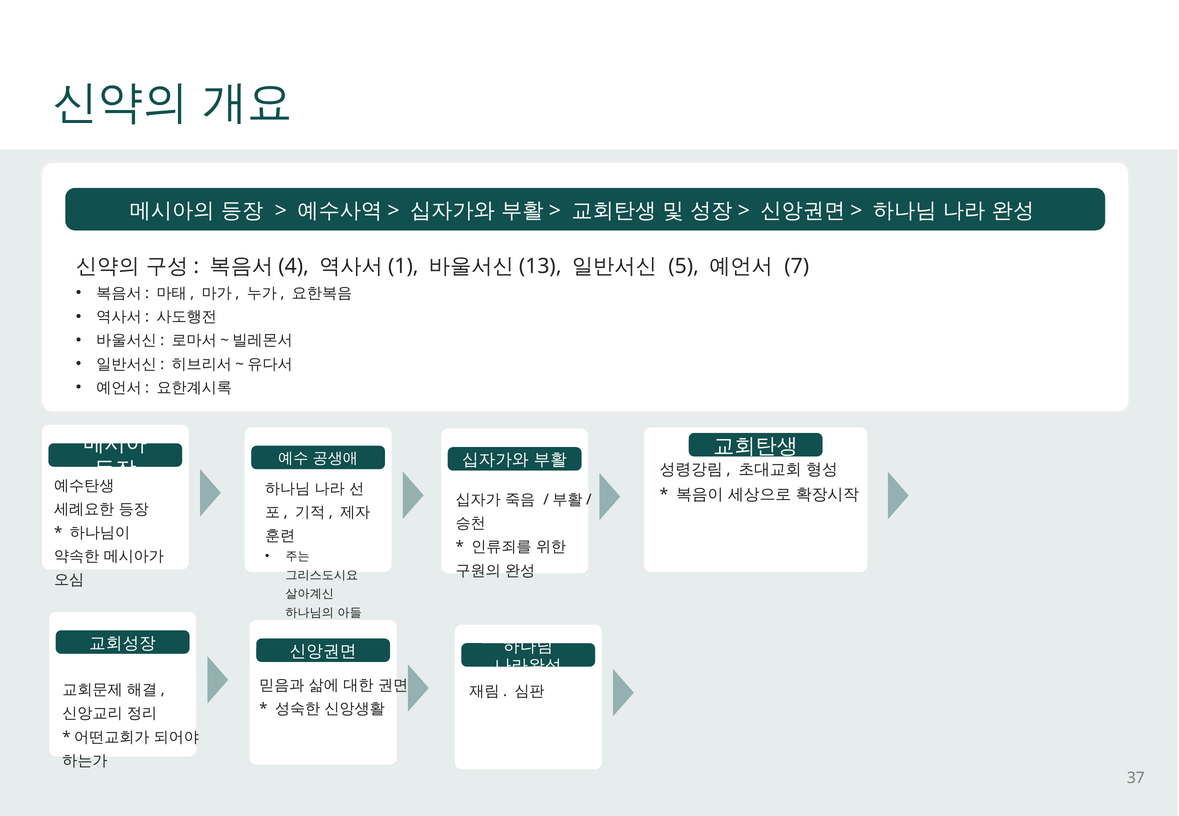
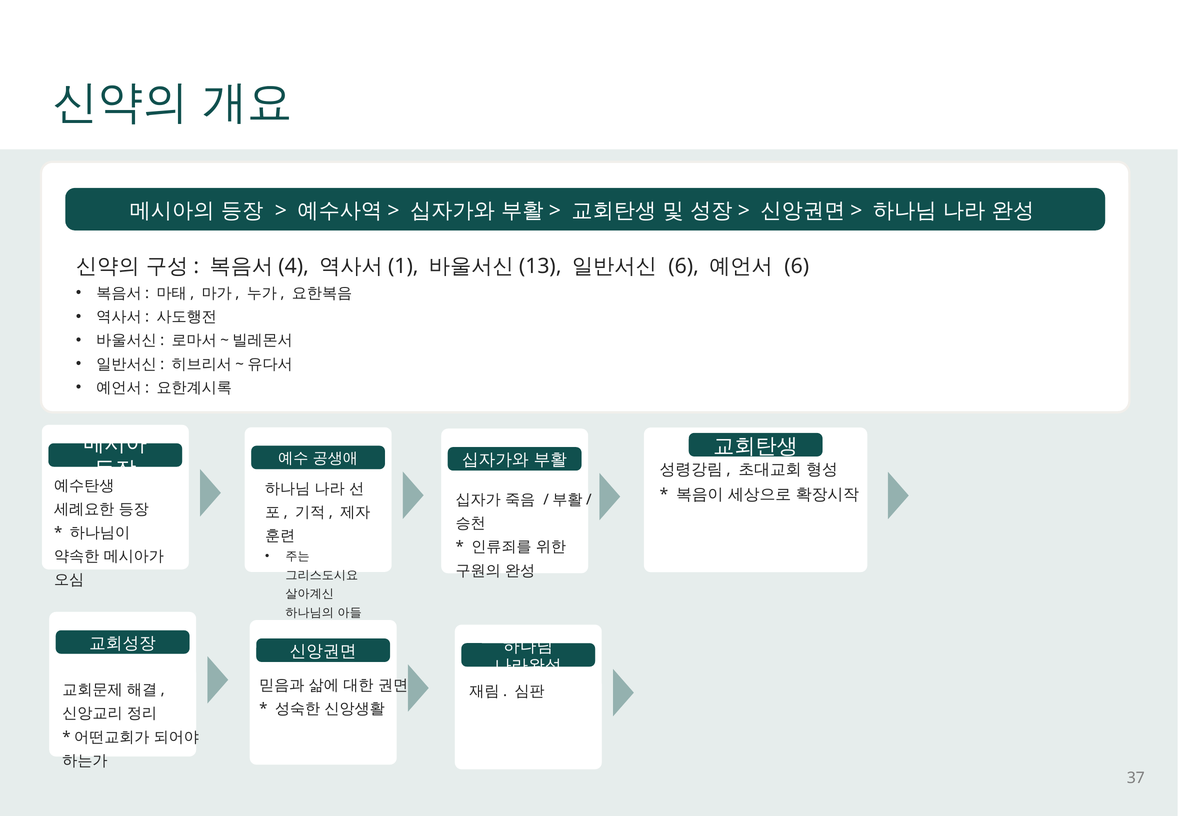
5 at (684, 267): 5 -> 6
7 at (797, 267): 7 -> 6
